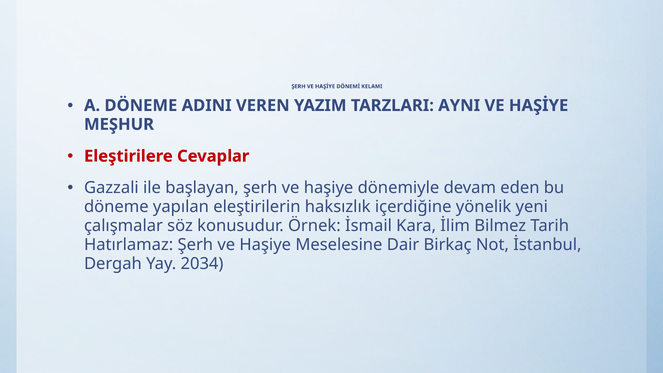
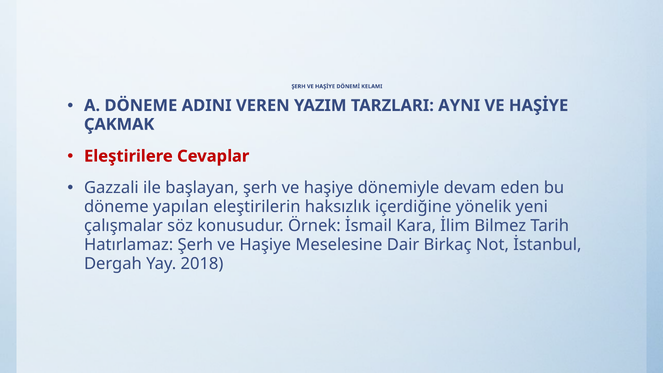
MEŞHUR: MEŞHUR -> ÇAKMAK
2034: 2034 -> 2018
